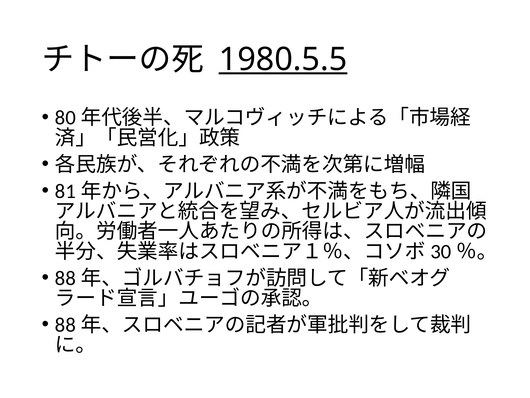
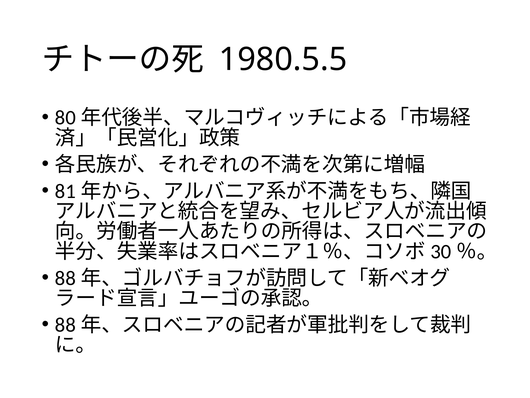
1980.5.5 underline: present -> none
